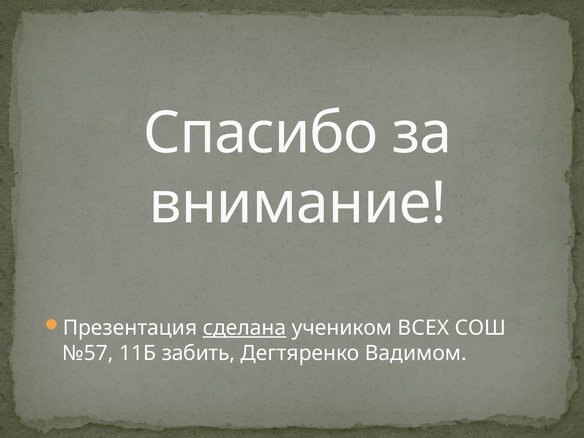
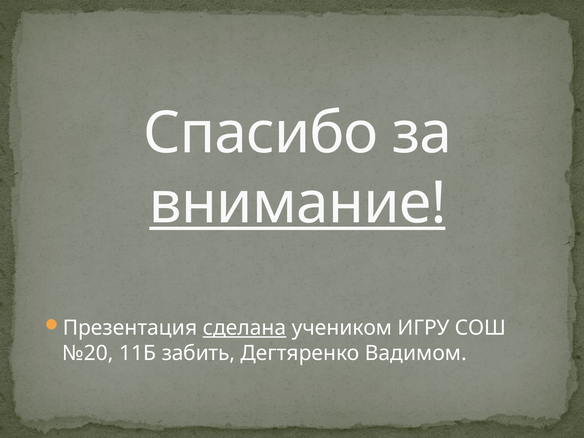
внимание underline: none -> present
ВСЕХ: ВСЕХ -> ИГРУ
№57: №57 -> №20
